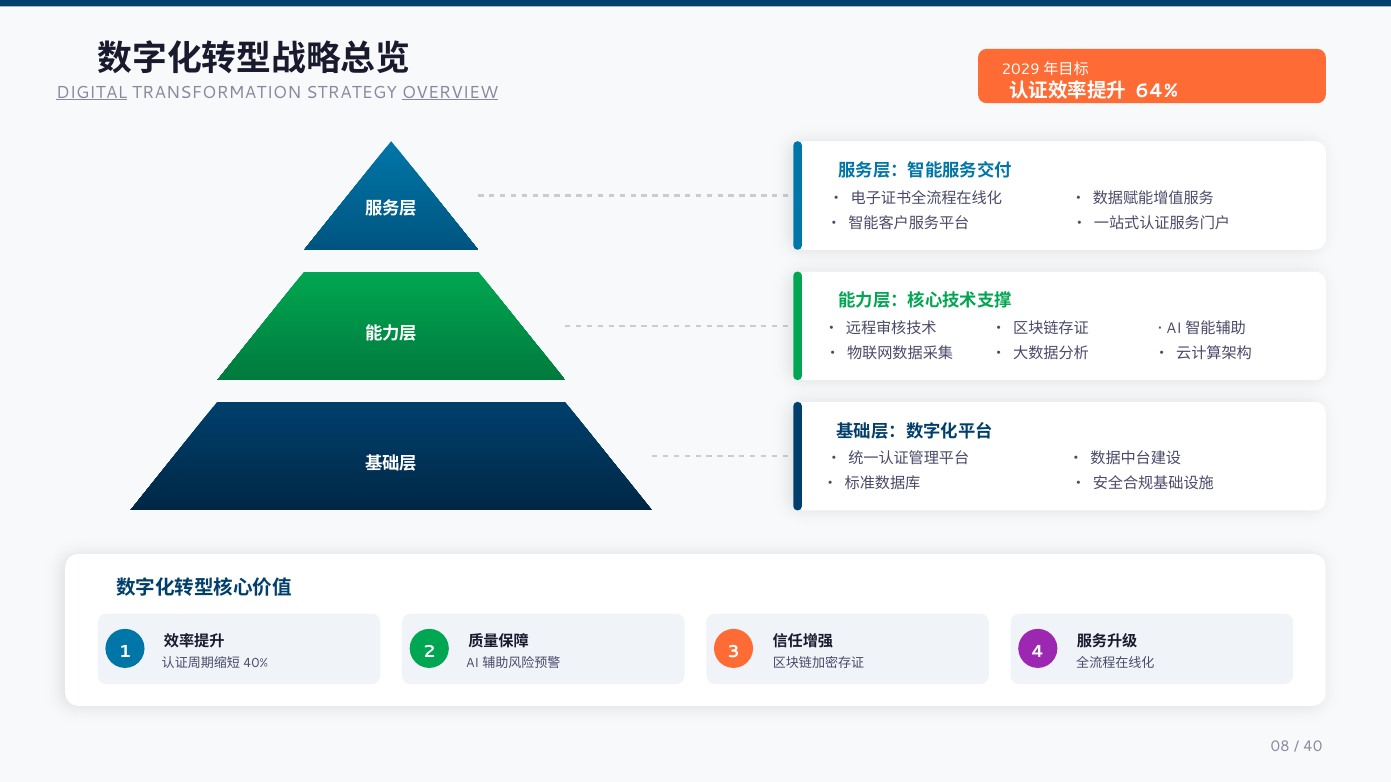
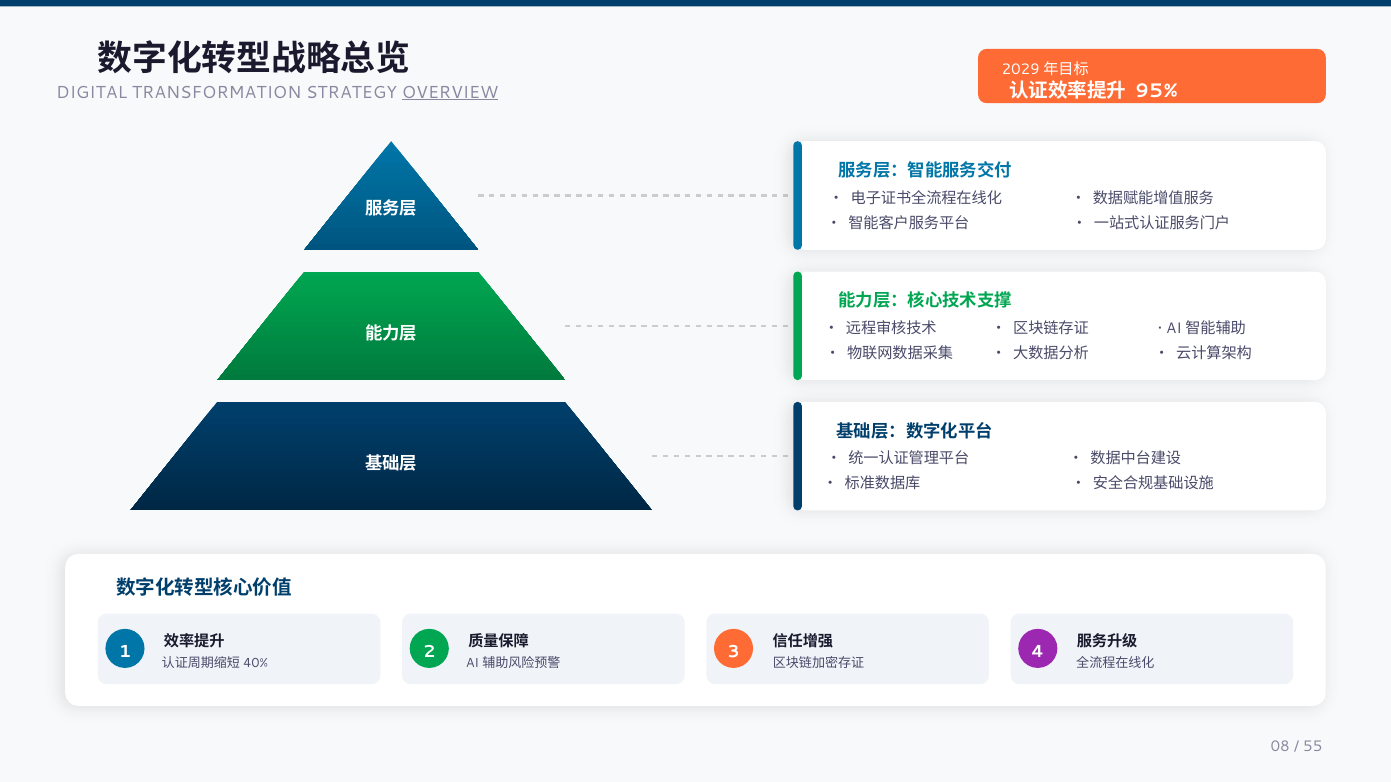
64%: 64% -> 95%
DIGITAL underline: present -> none
40: 40 -> 55
